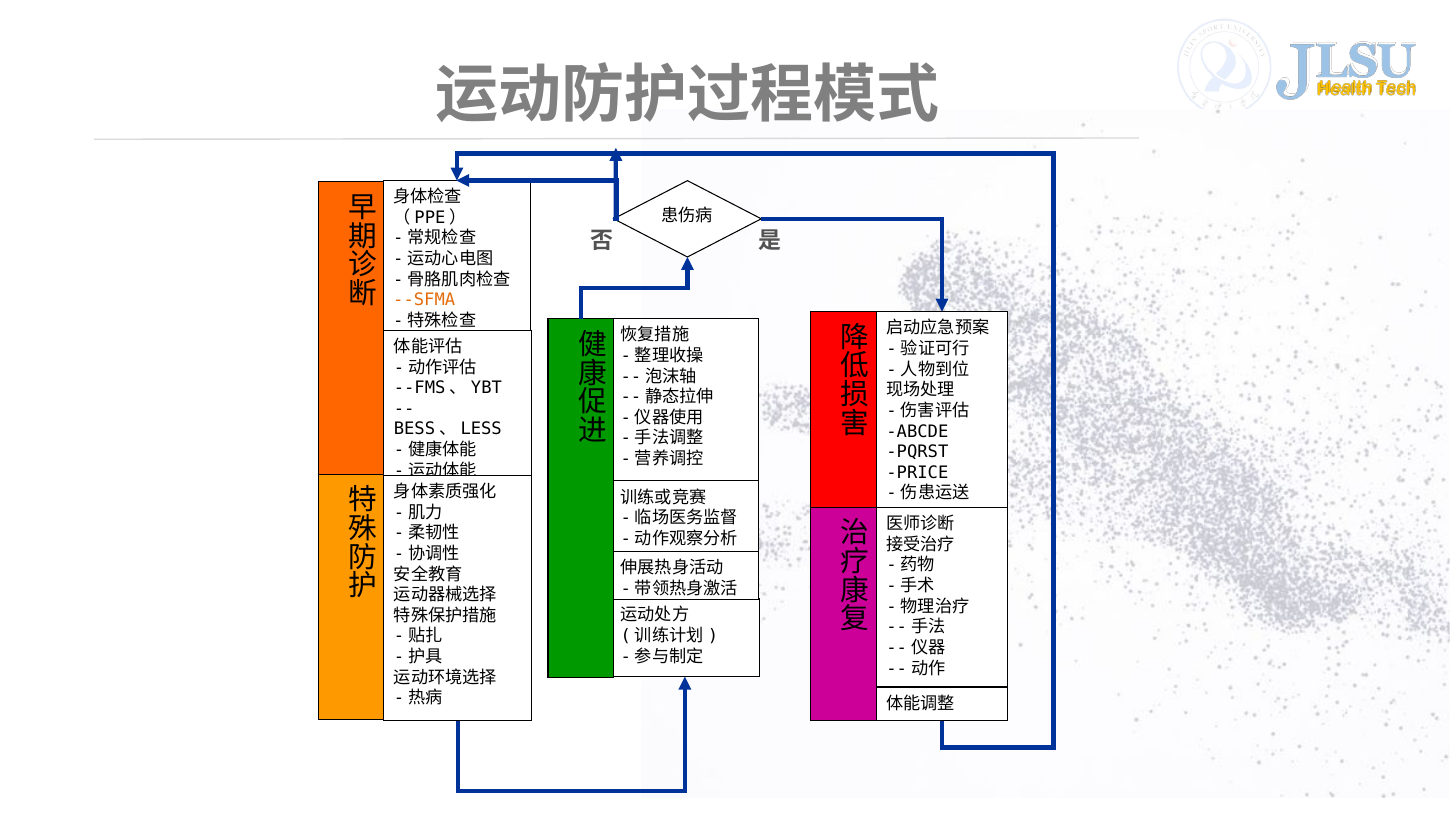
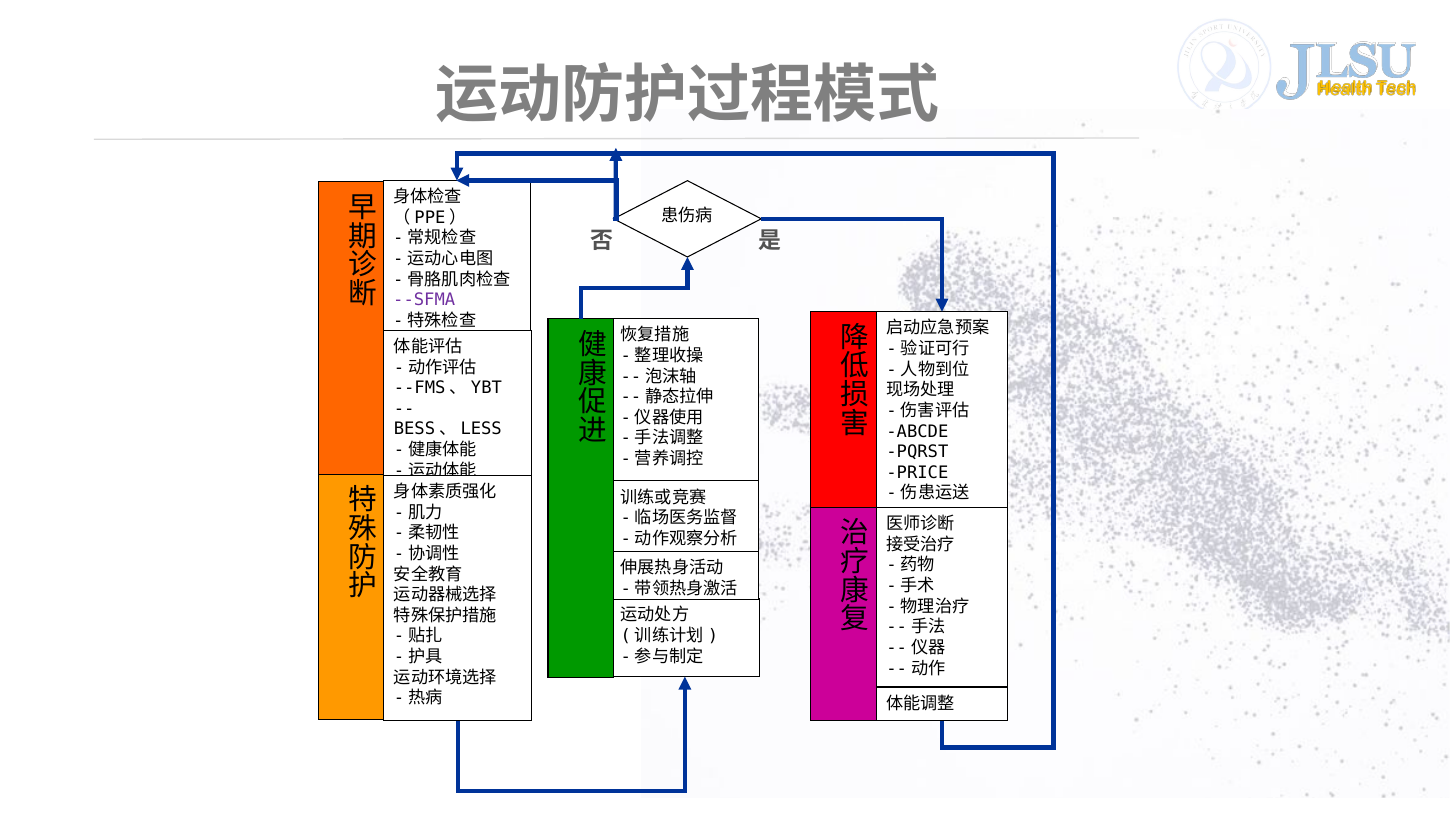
--SFMA colour: orange -> purple
